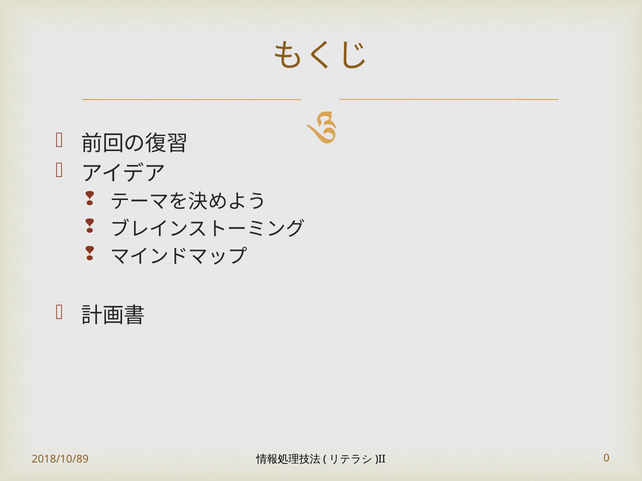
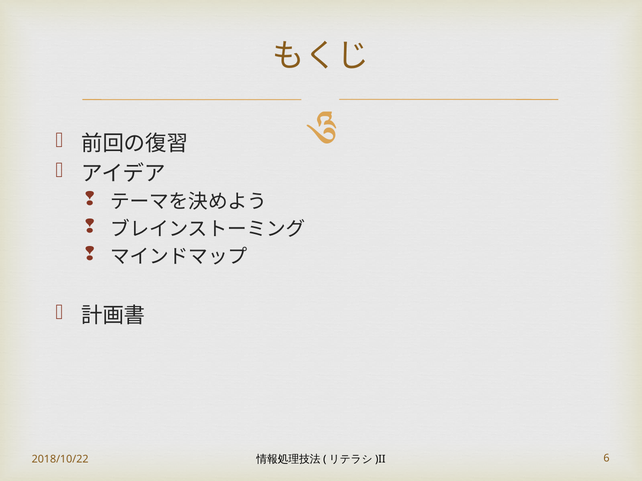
2018/10/89: 2018/10/89 -> 2018/10/22
0: 0 -> 6
